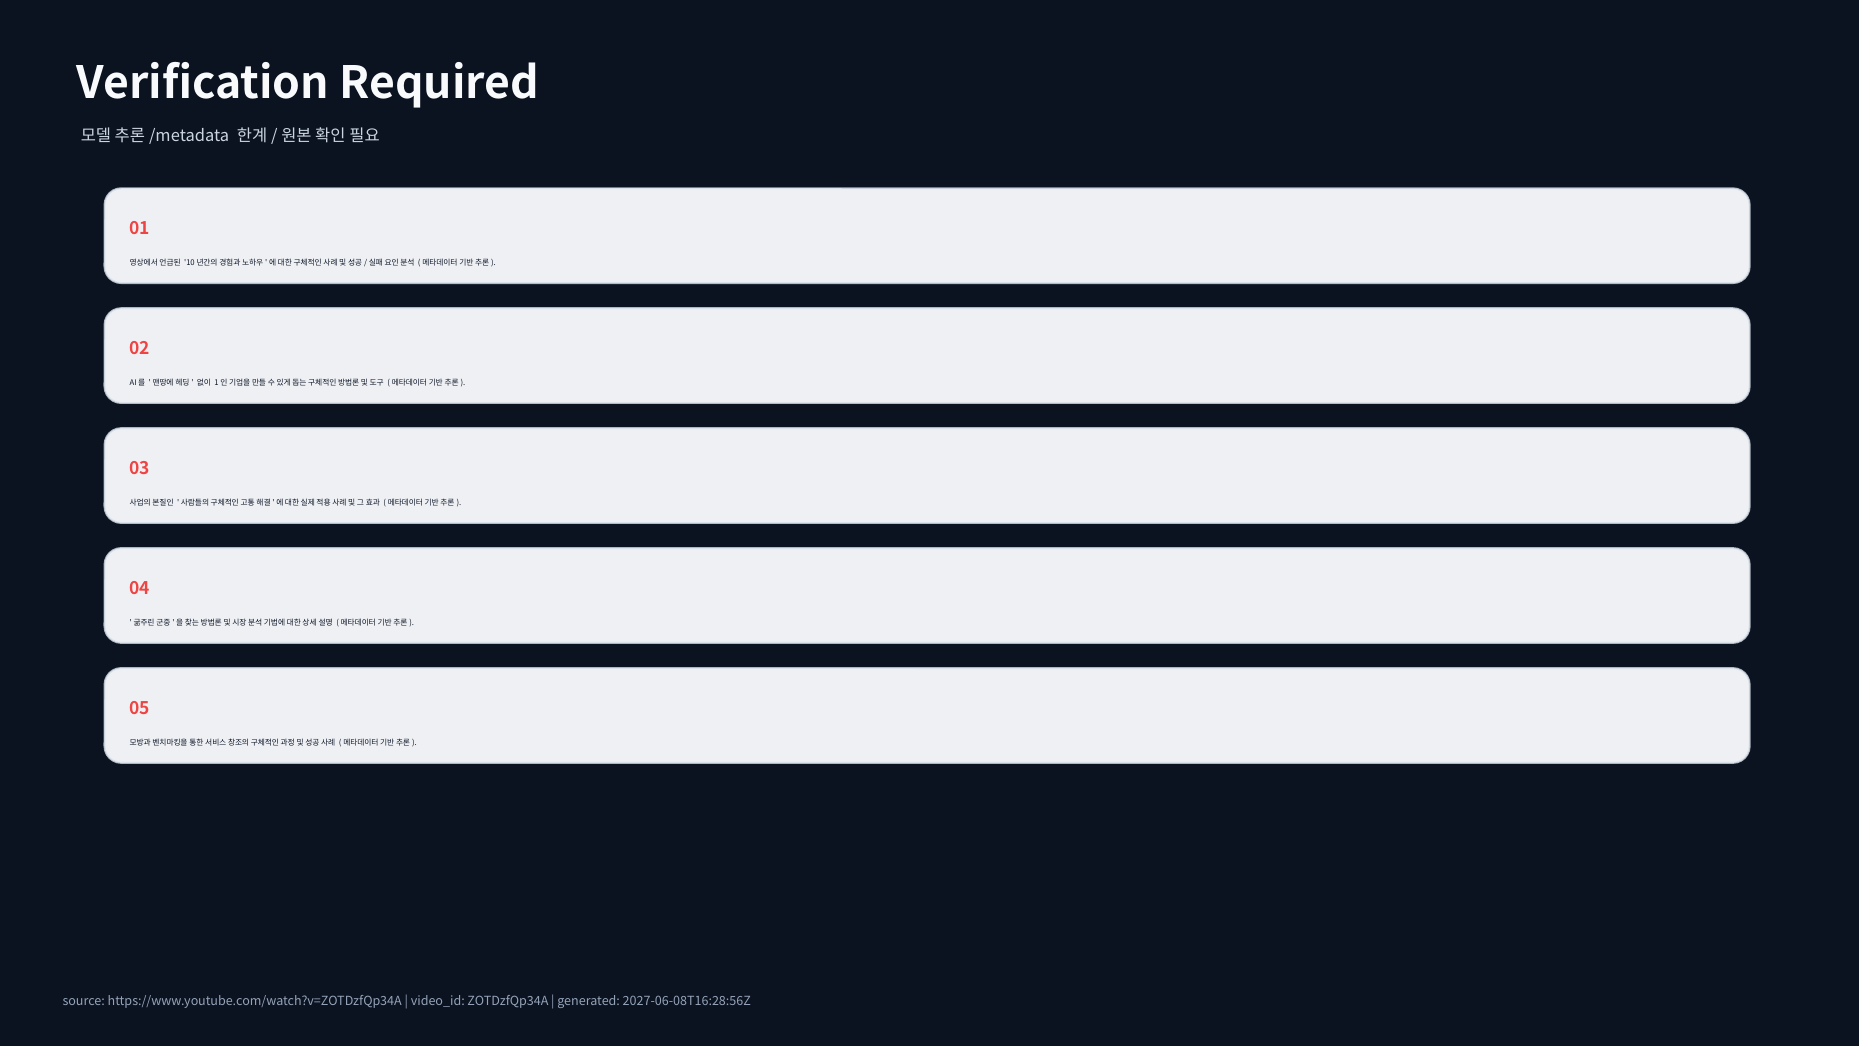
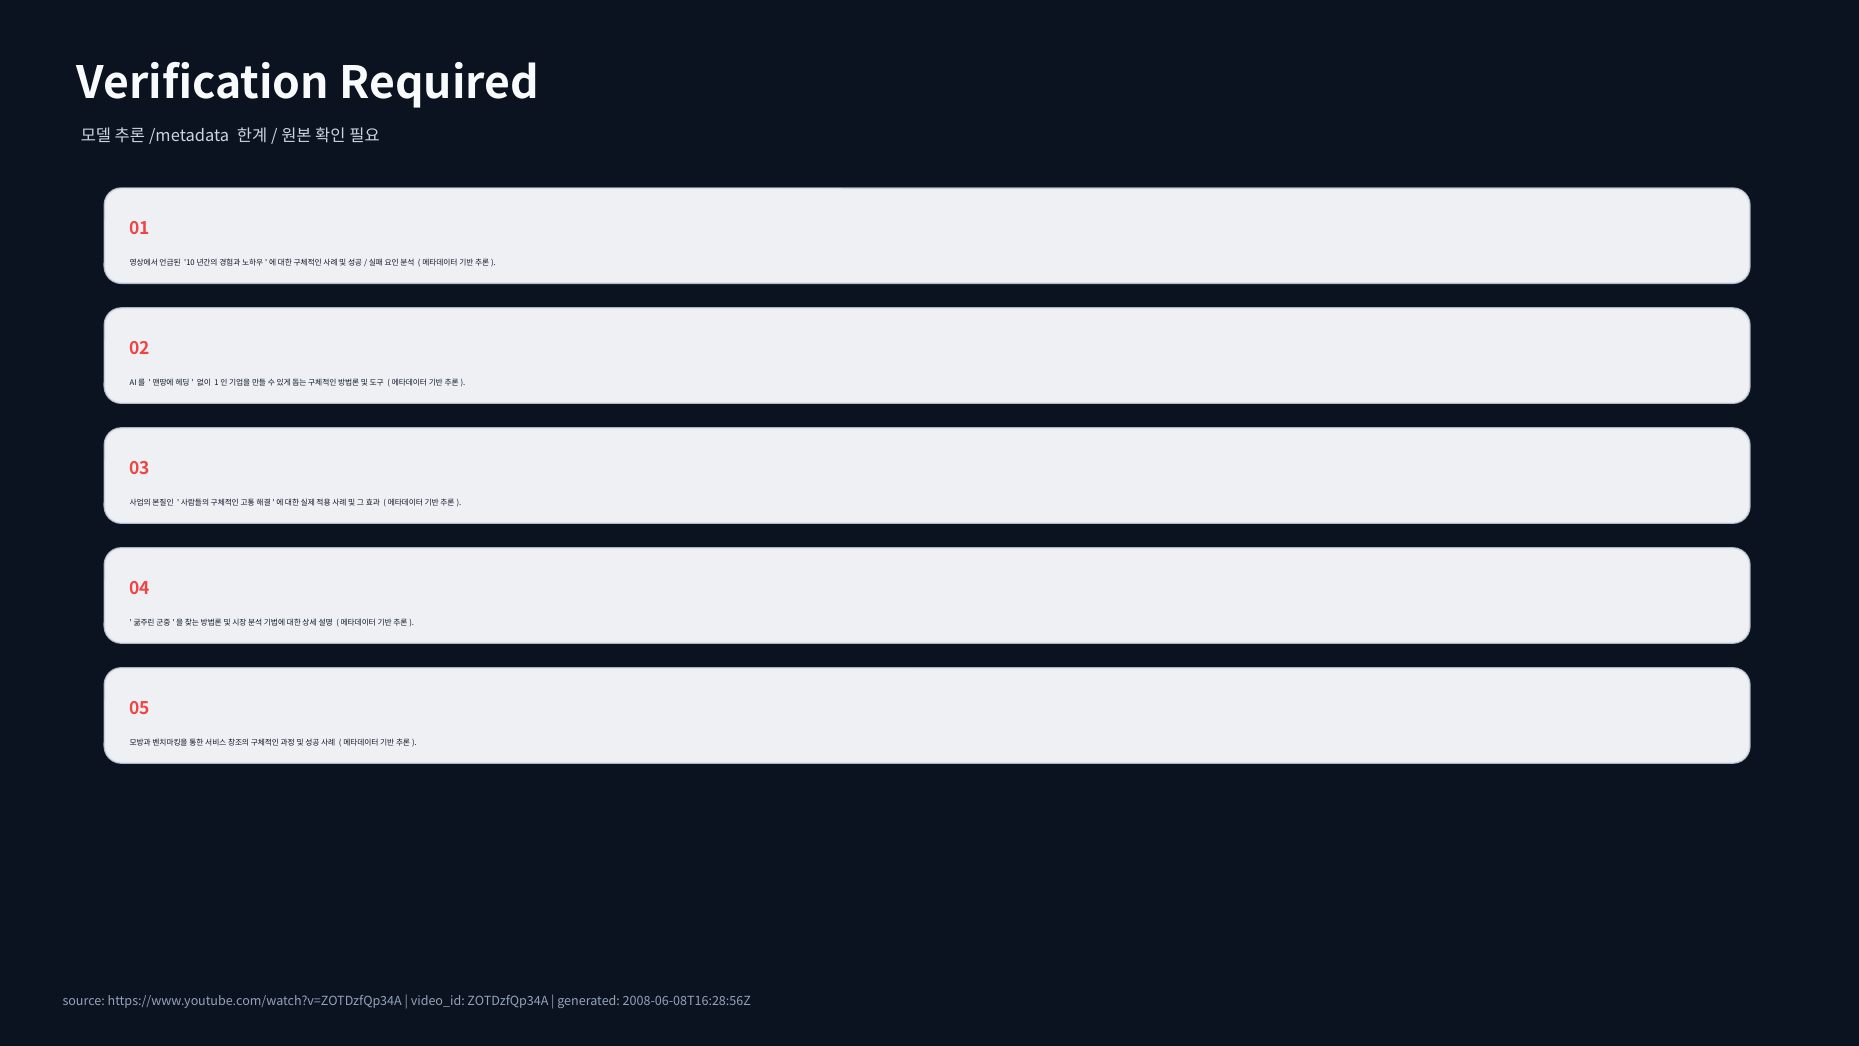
2027-06-08T16:28:56Z: 2027-06-08T16:28:56Z -> 2008-06-08T16:28:56Z
